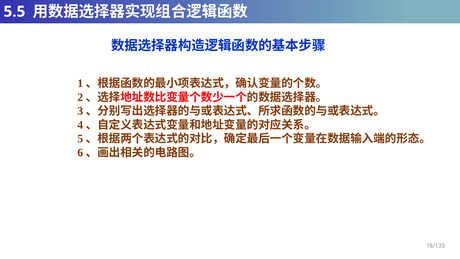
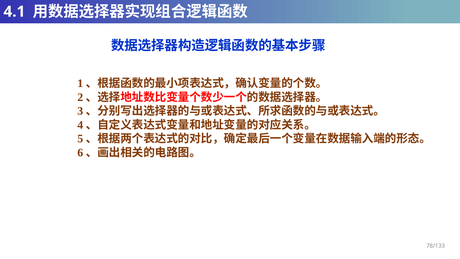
5.5: 5.5 -> 4.1
